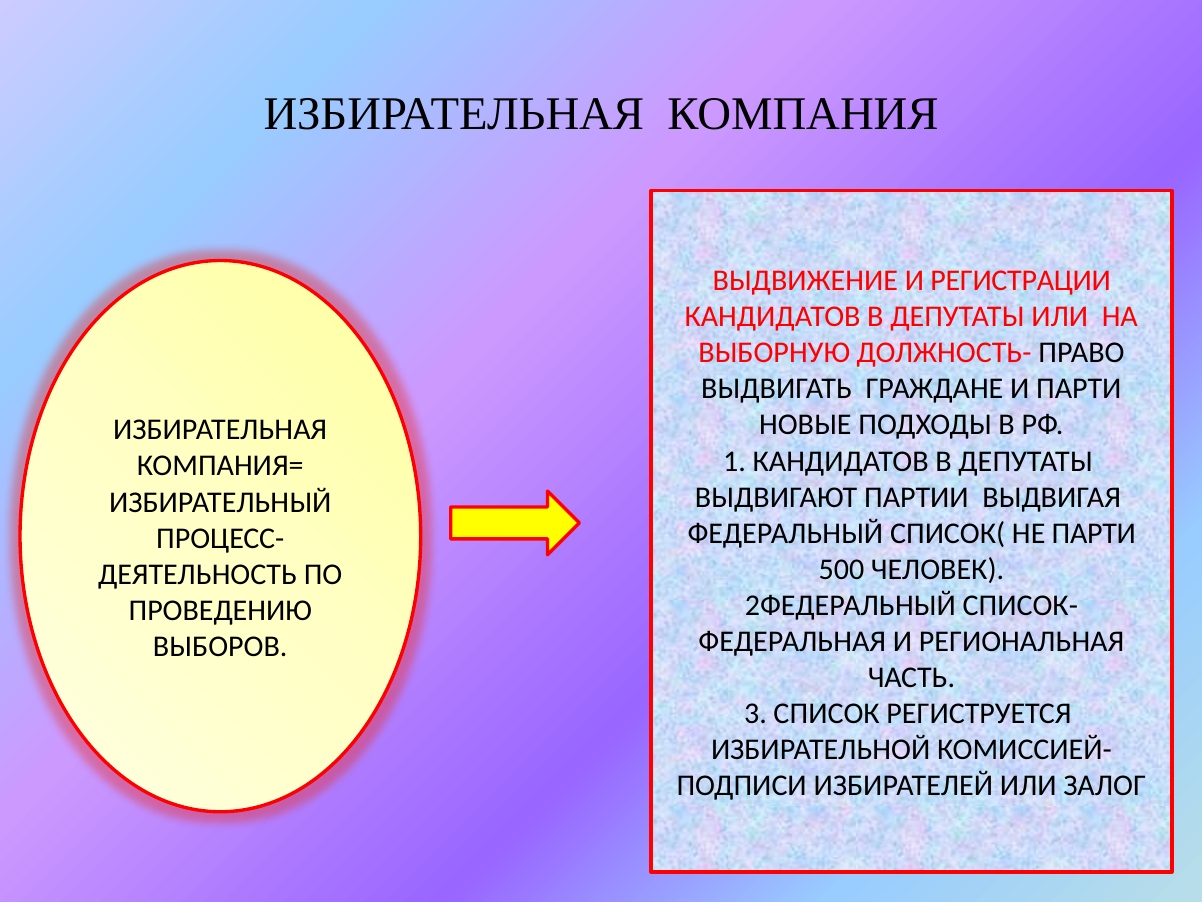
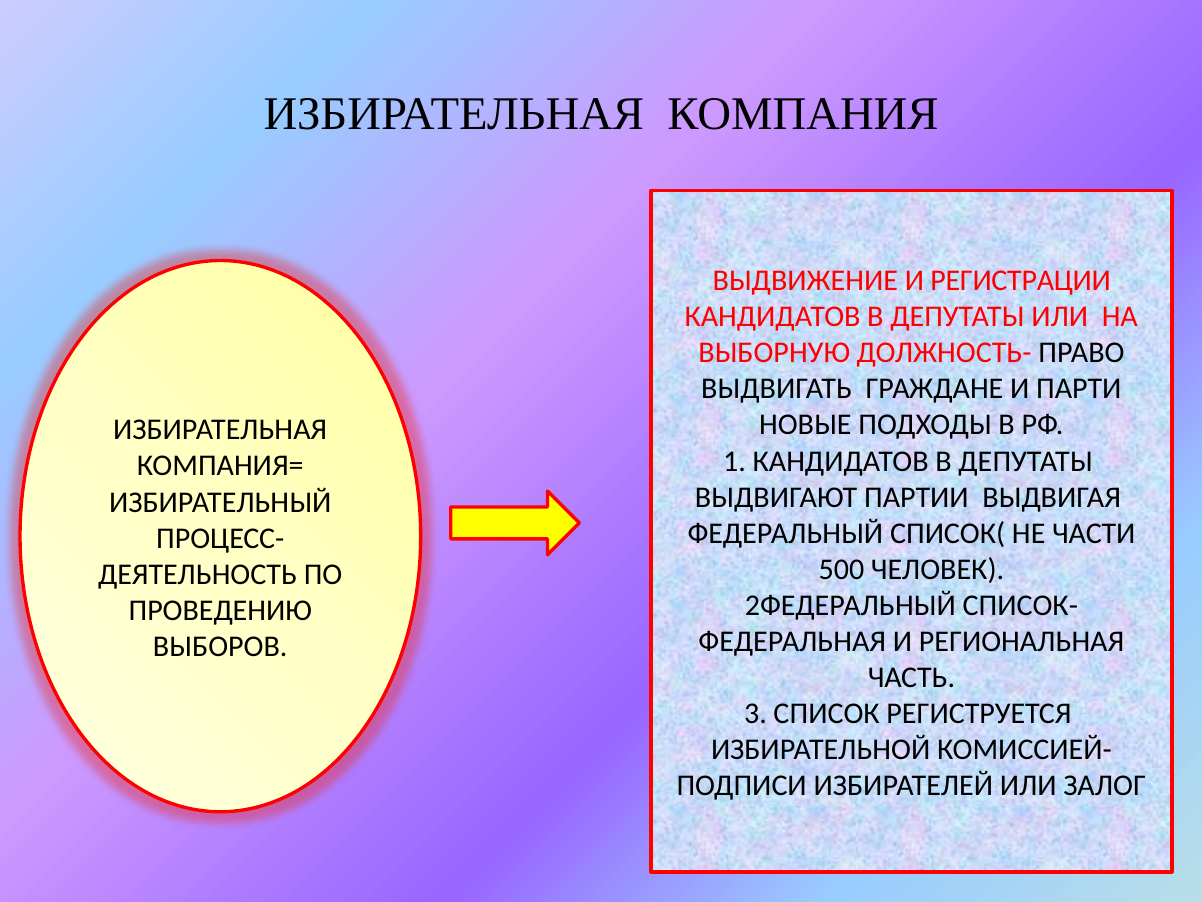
НЕ ПАРТИ: ПАРТИ -> ЧАСТИ
